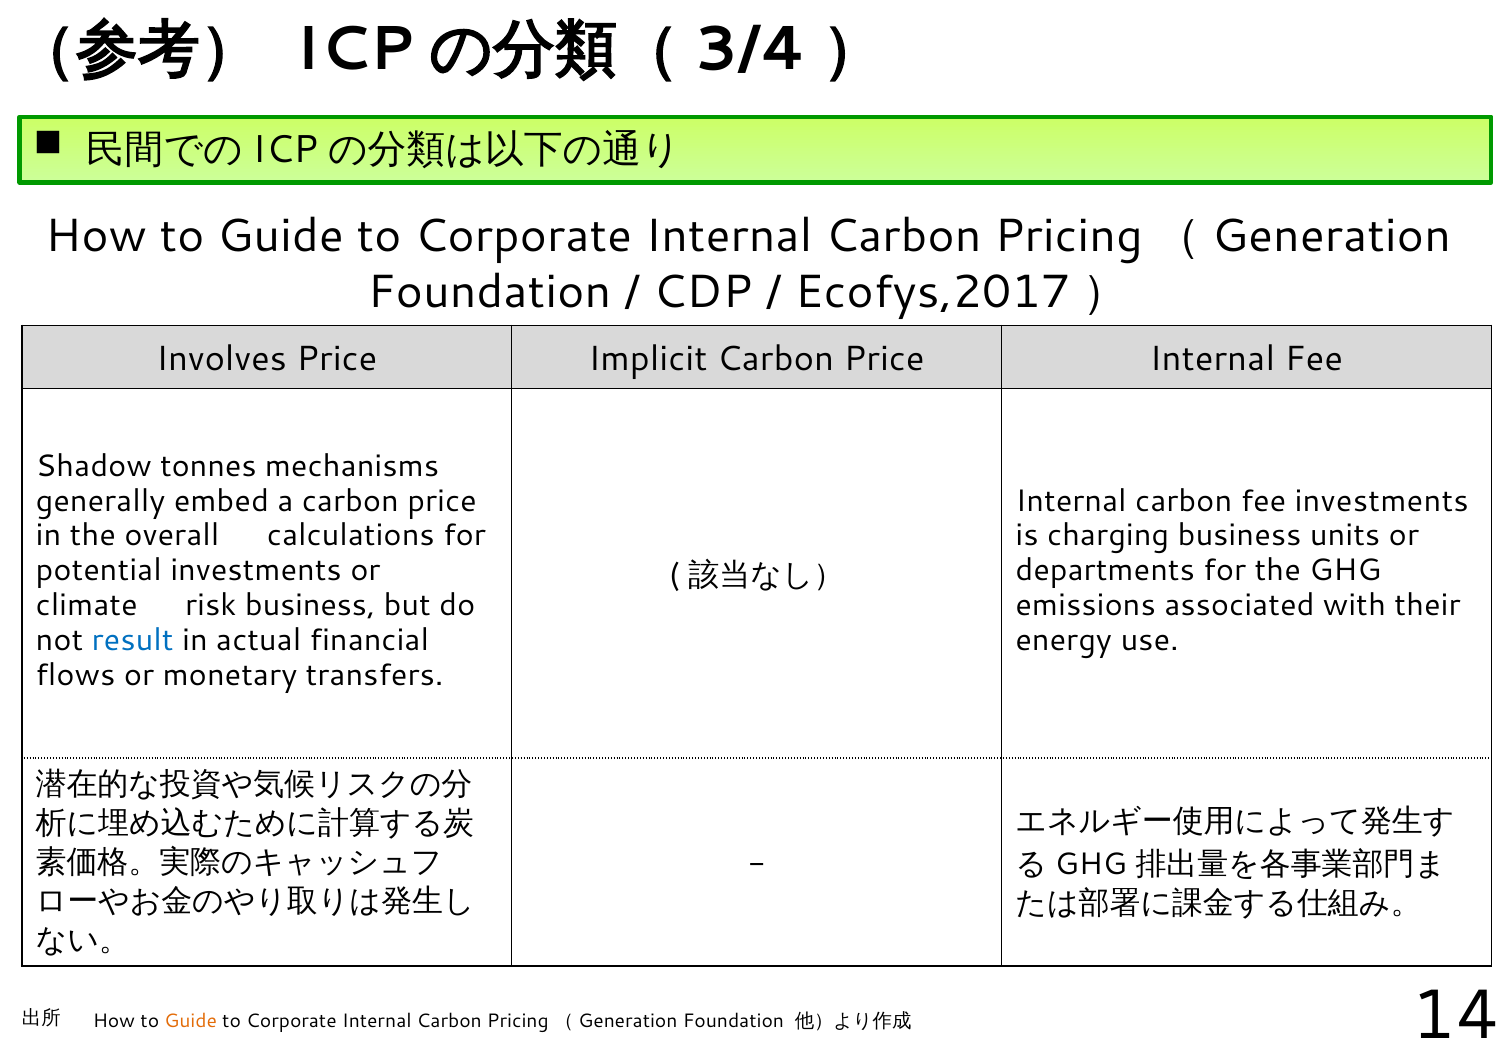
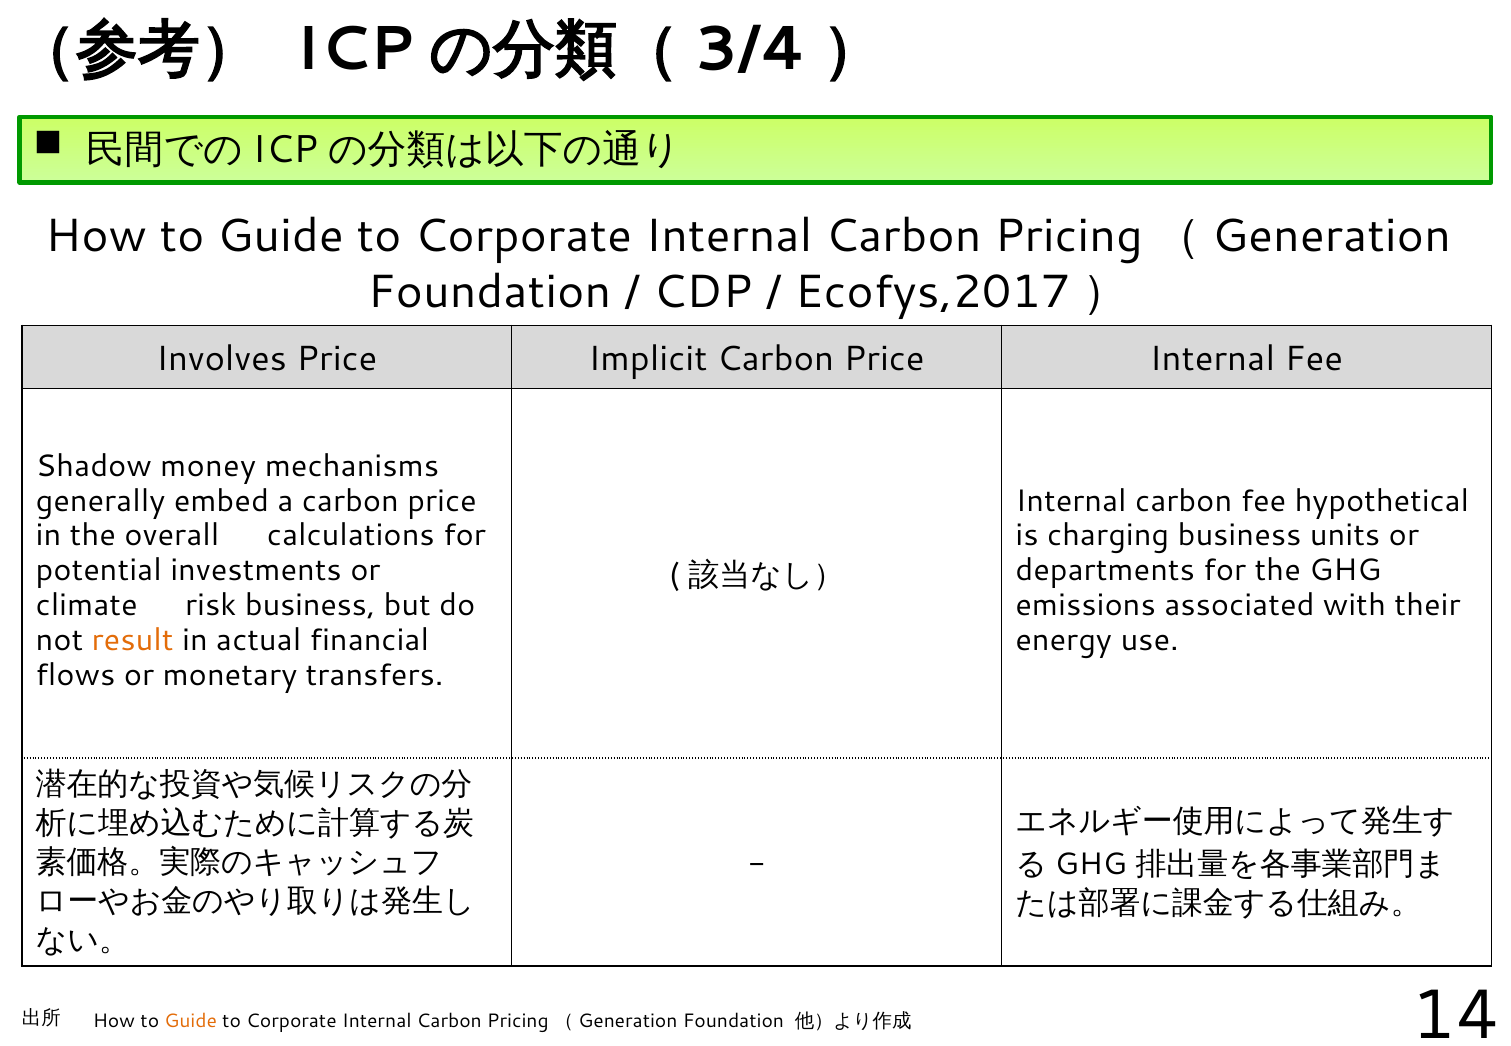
tonnes: tonnes -> money
fee investments: investments -> hypothetical
result colour: blue -> orange
